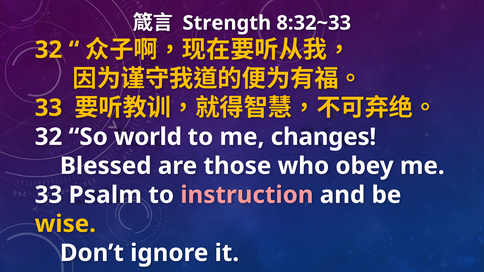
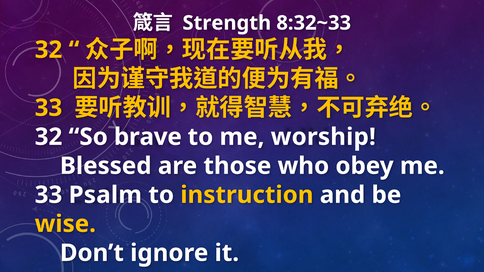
world: world -> brave
changes: changes -> worship
instruction colour: pink -> yellow
